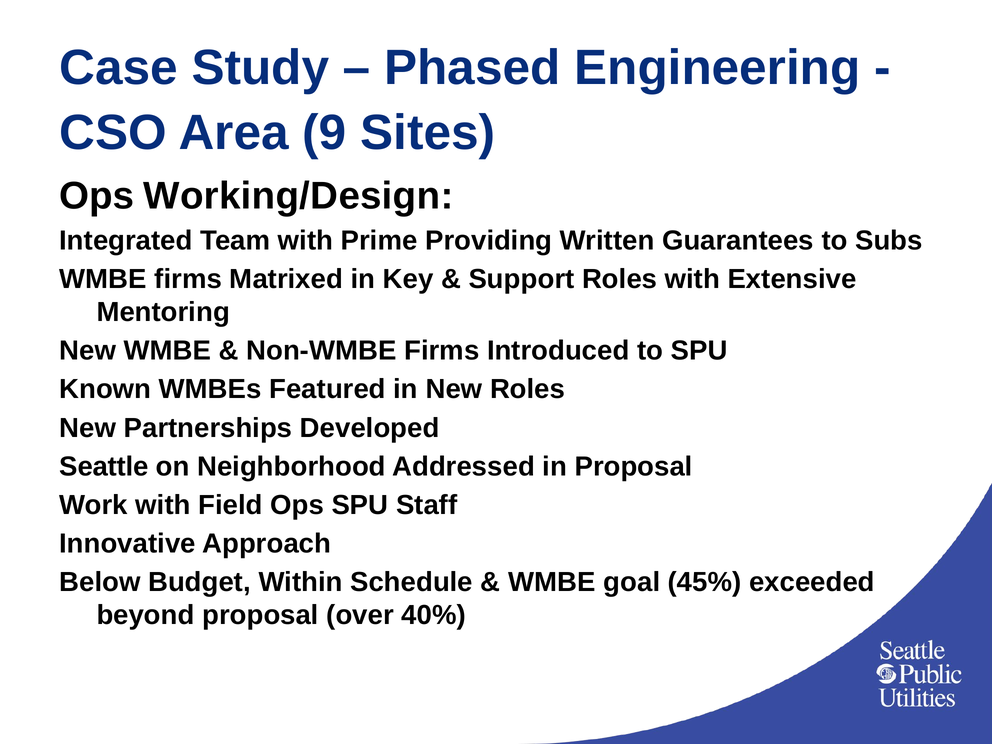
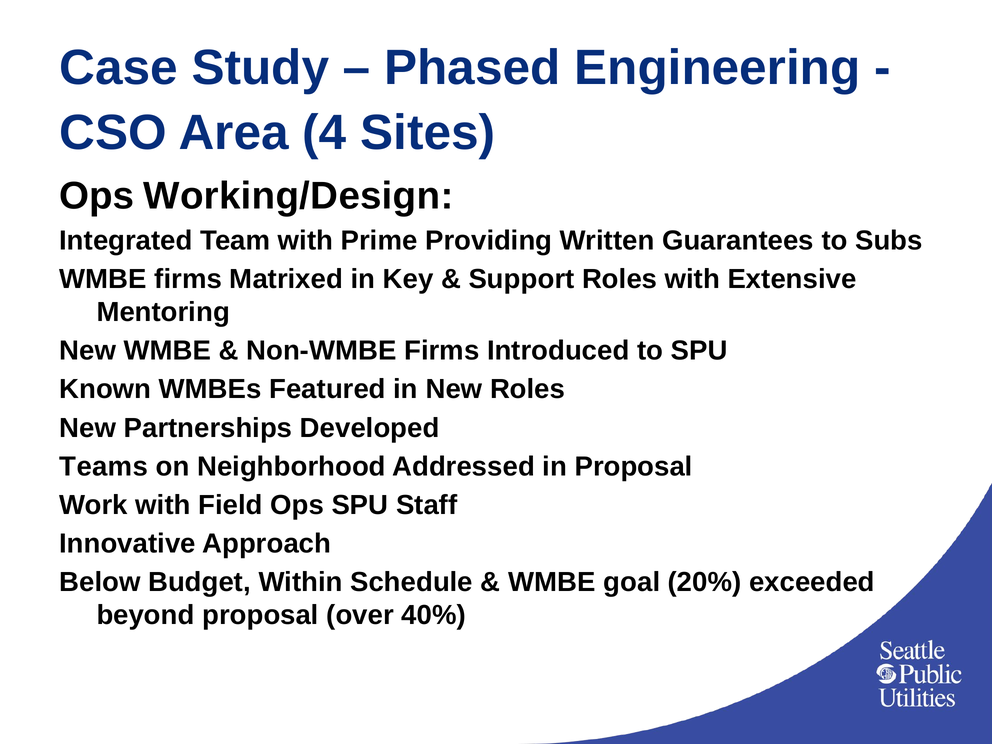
9: 9 -> 4
Seattle: Seattle -> Teams
45%: 45% -> 20%
